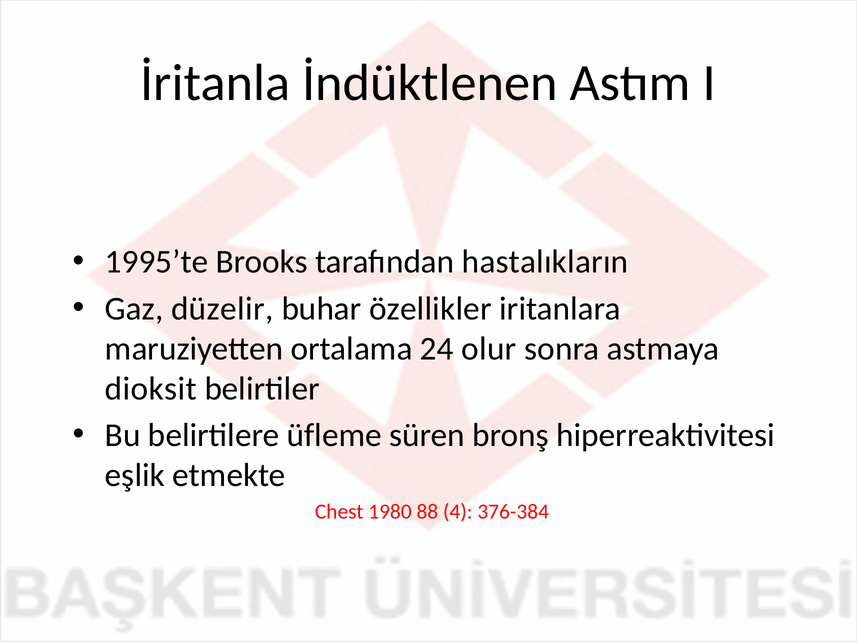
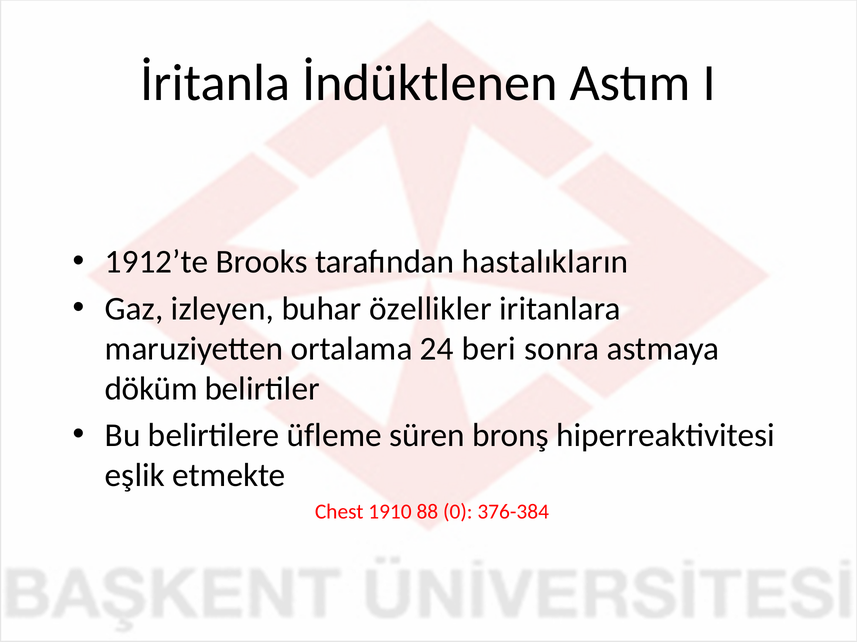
1995’te: 1995’te -> 1912’te
düzelir: düzelir -> izleyen
olur: olur -> beri
dioksit: dioksit -> döküm
1980: 1980 -> 1910
4: 4 -> 0
